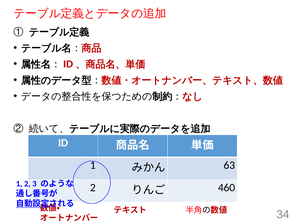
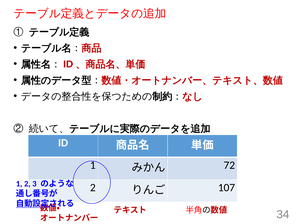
63: 63 -> 72
460: 460 -> 107
